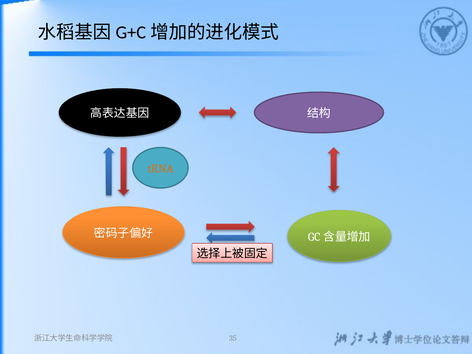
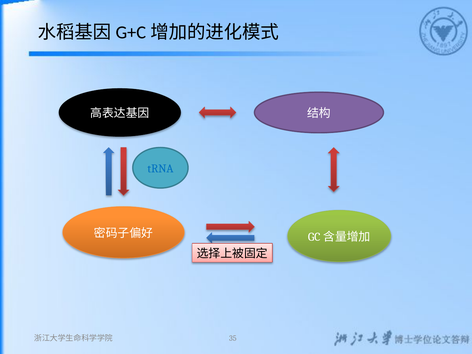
tRNA colour: orange -> blue
